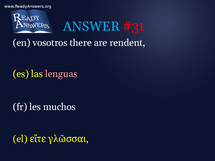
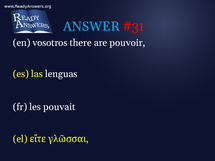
rendent: rendent -> pouvoir
lenguas colour: pink -> white
muchos: muchos -> pouvait
